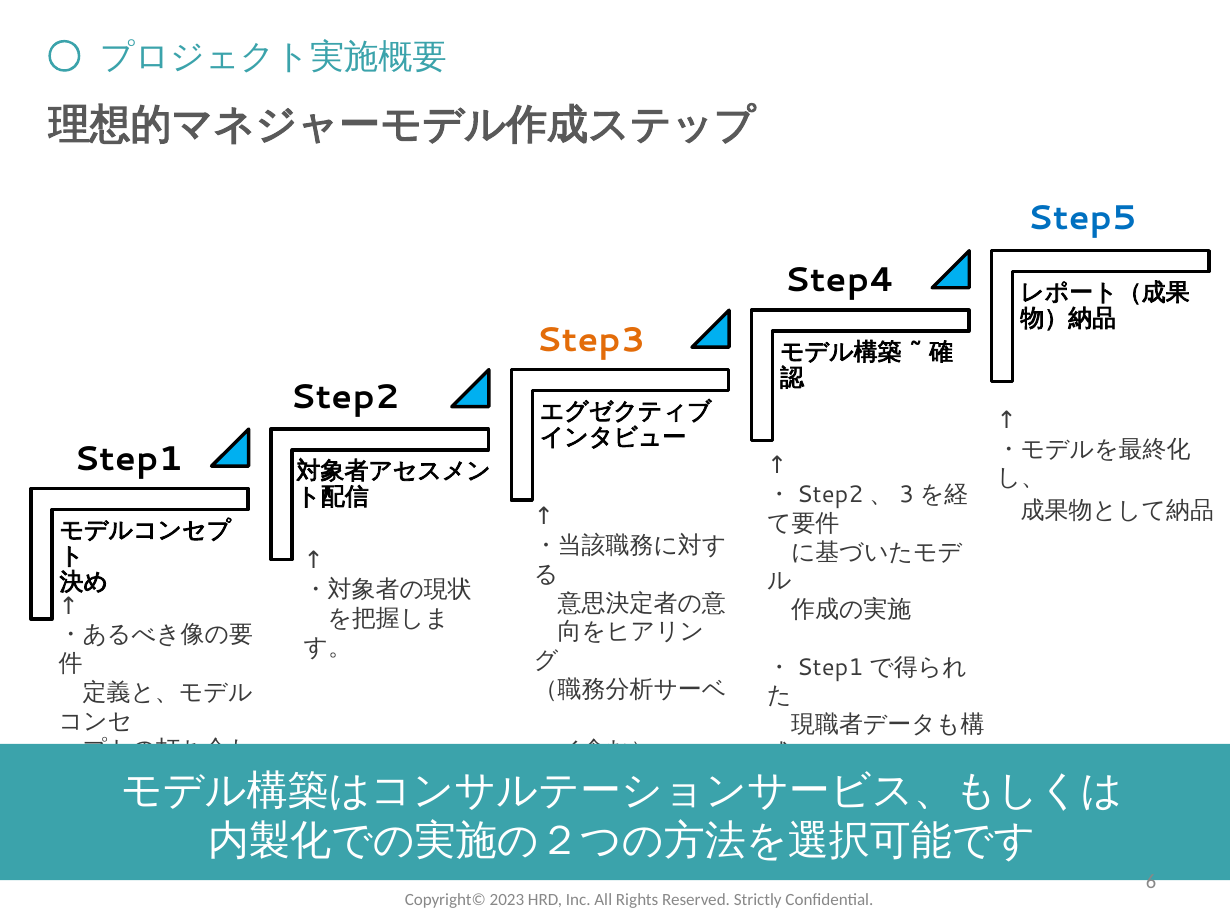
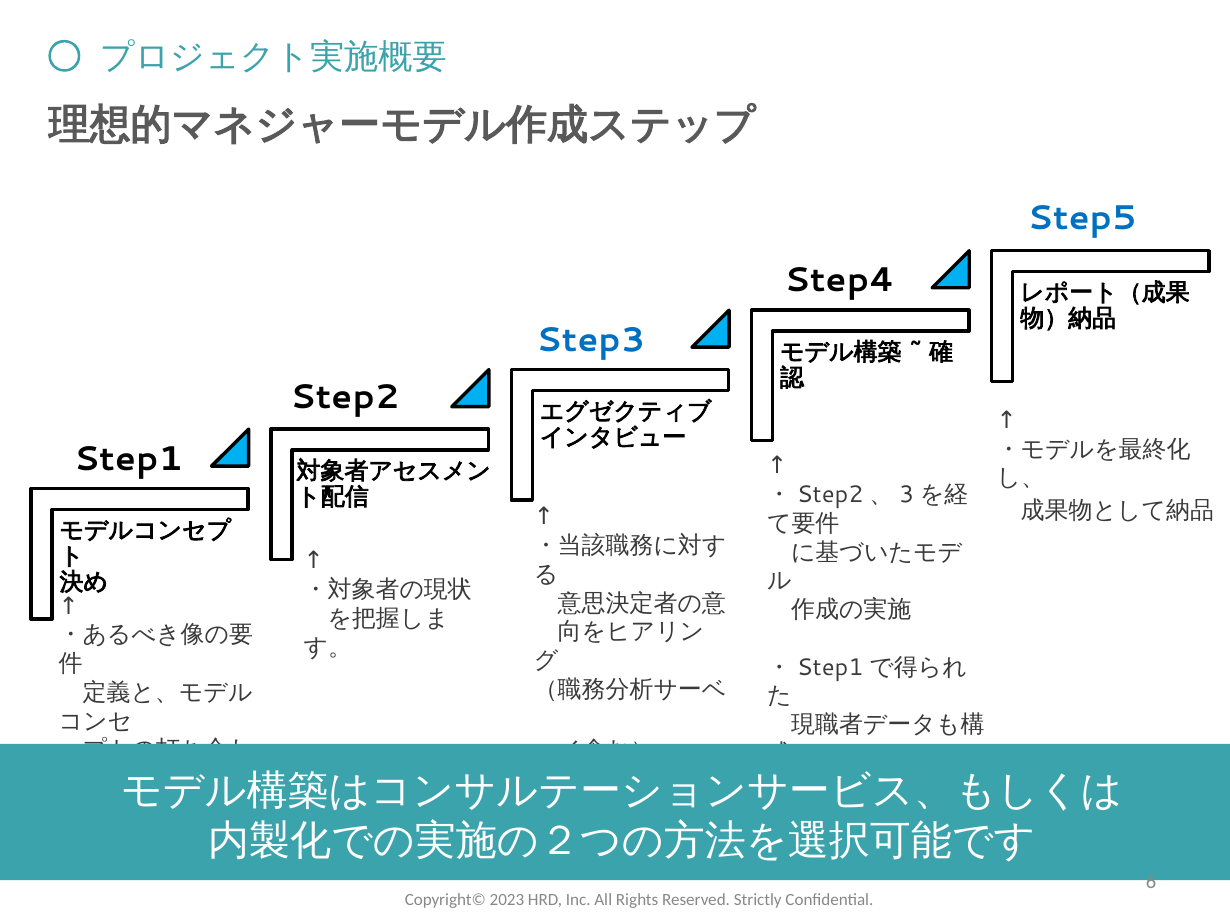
Step3 colour: orange -> blue
